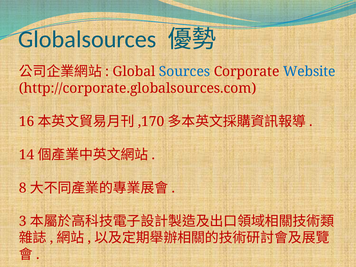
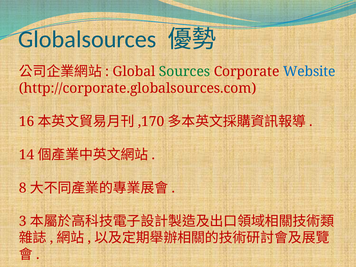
Sources colour: blue -> green
